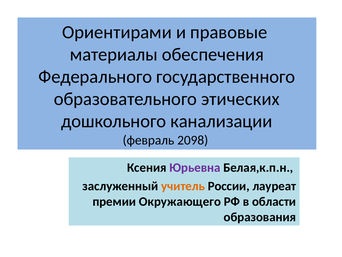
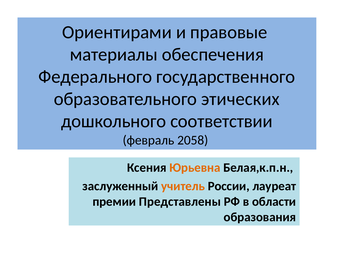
канализации: канализации -> соответствии
2098: 2098 -> 2058
Юрьевна colour: purple -> orange
Окружающего: Окружающего -> Представлены
